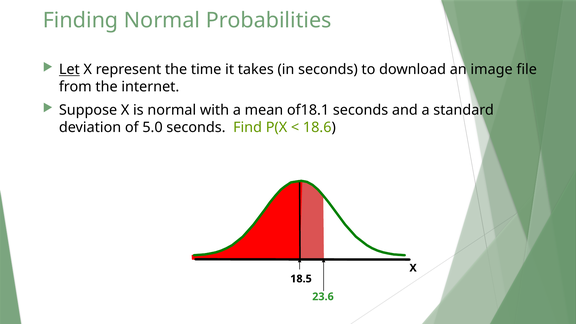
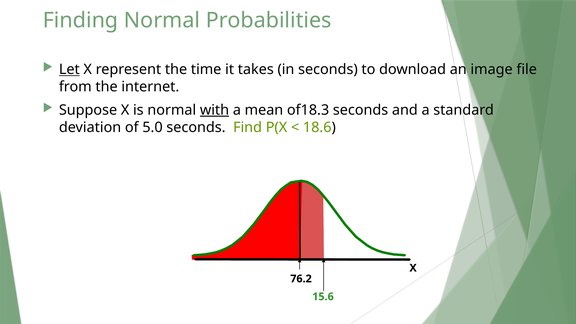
with underline: none -> present
of18.1: of18.1 -> of18.3
18.5: 18.5 -> 76.2
23.6: 23.6 -> 15.6
